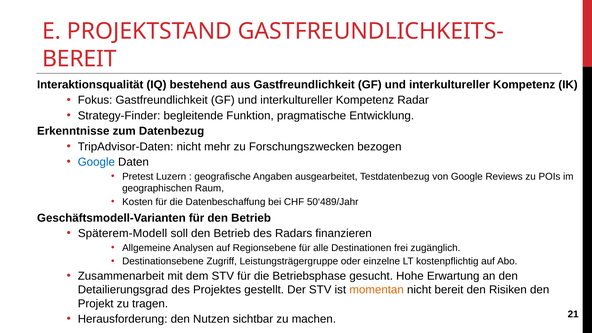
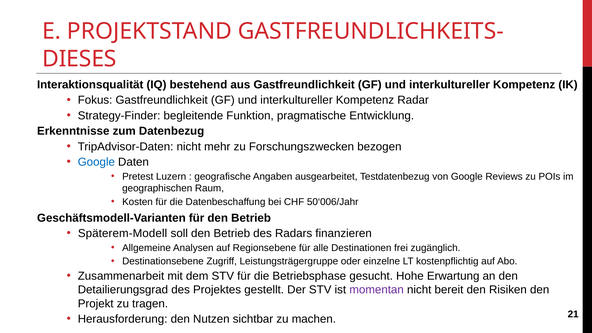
BEREIT at (79, 59): BEREIT -> DIESES
50‘489/Jahr: 50‘489/Jahr -> 50‘006/Jahr
momentan colour: orange -> purple
